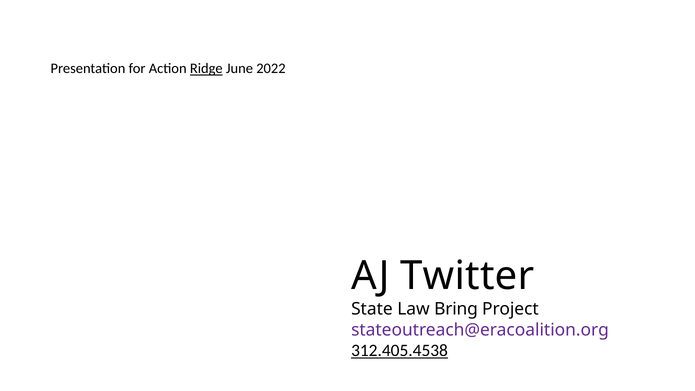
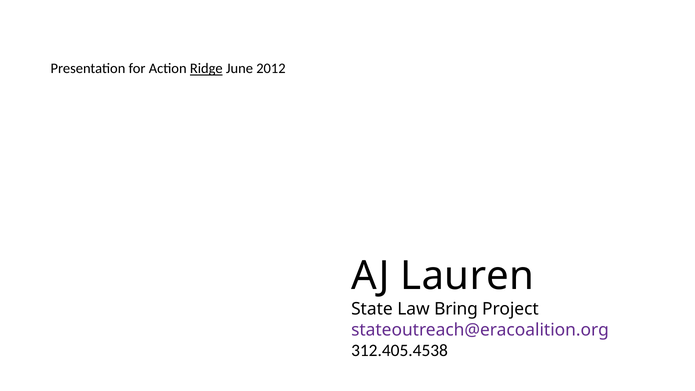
2022: 2022 -> 2012
Twitter: Twitter -> Lauren
312.405.4538 underline: present -> none
